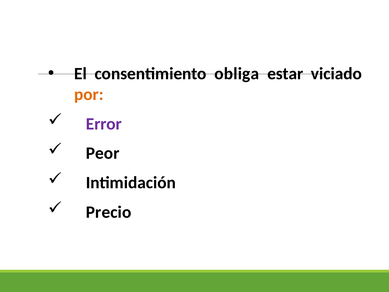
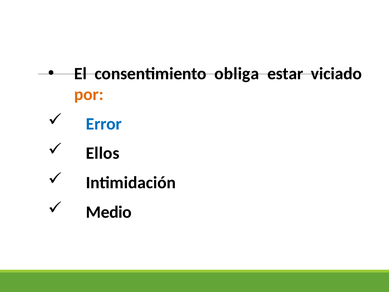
Error colour: purple -> blue
Peor: Peor -> Ellos
Precio: Precio -> Medio
